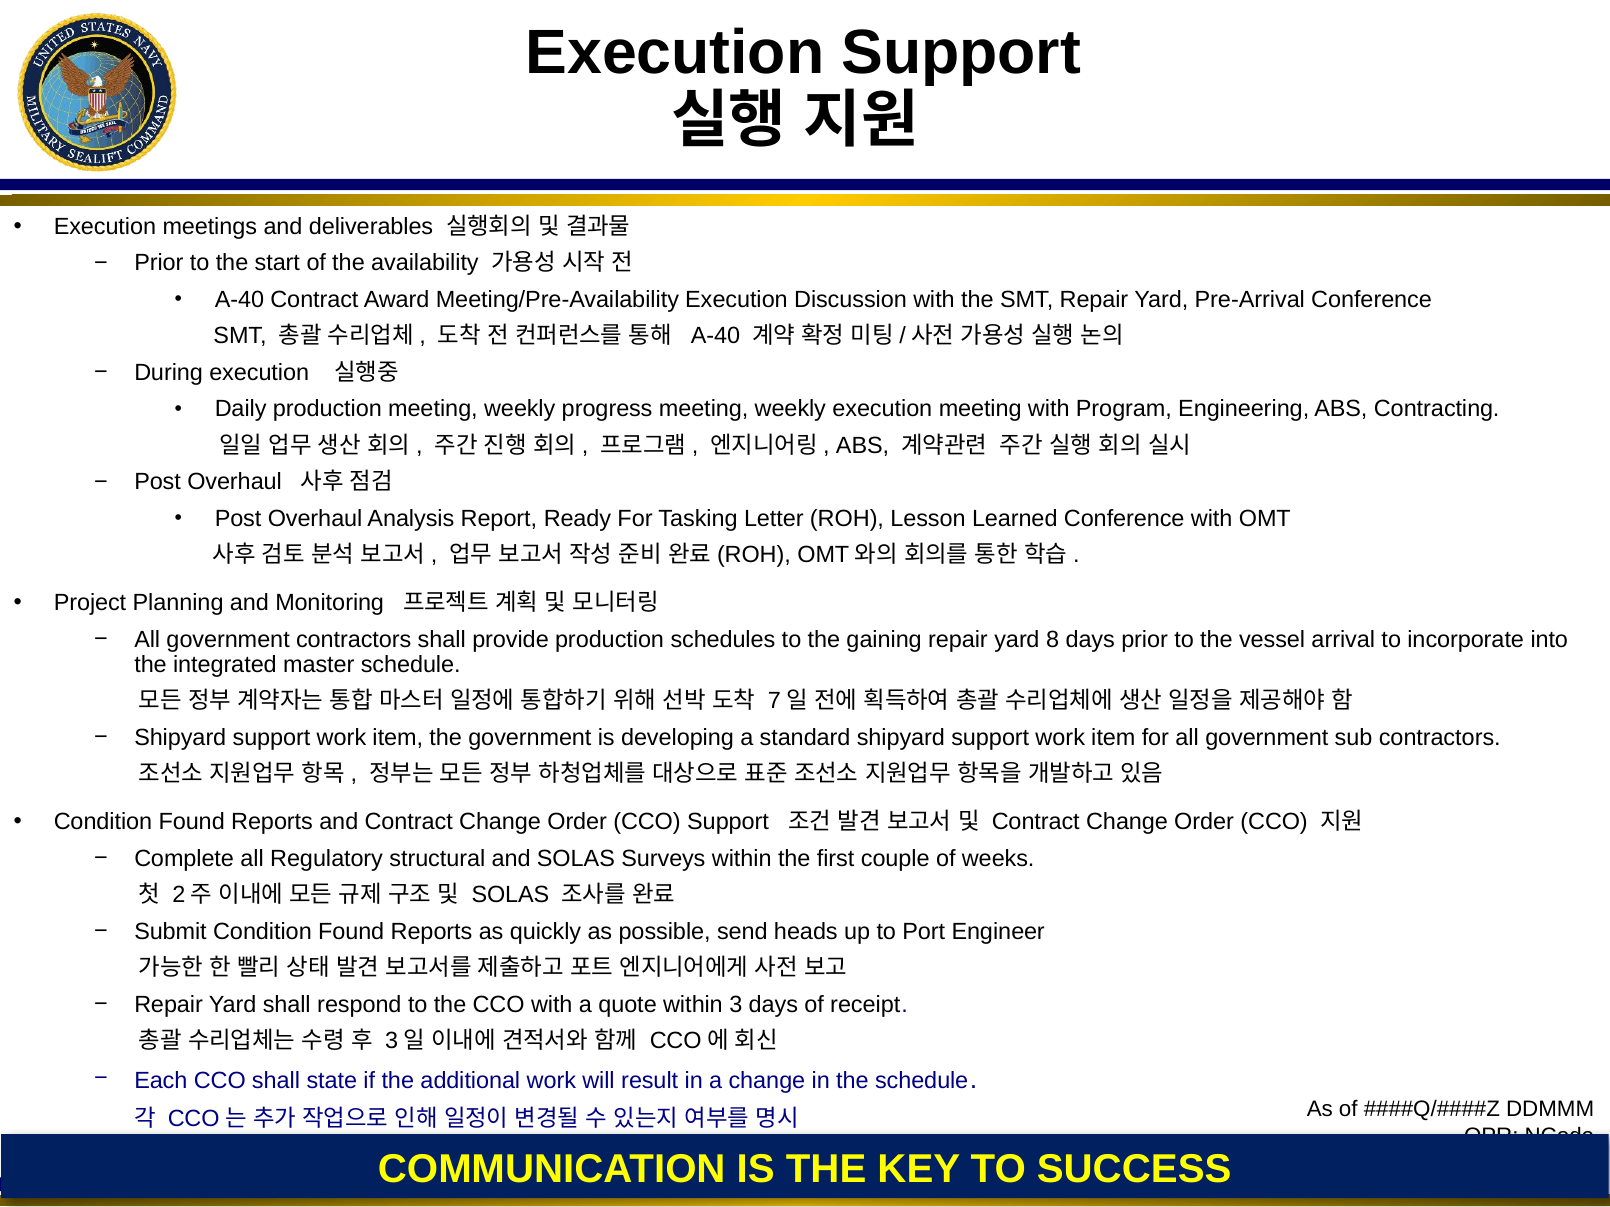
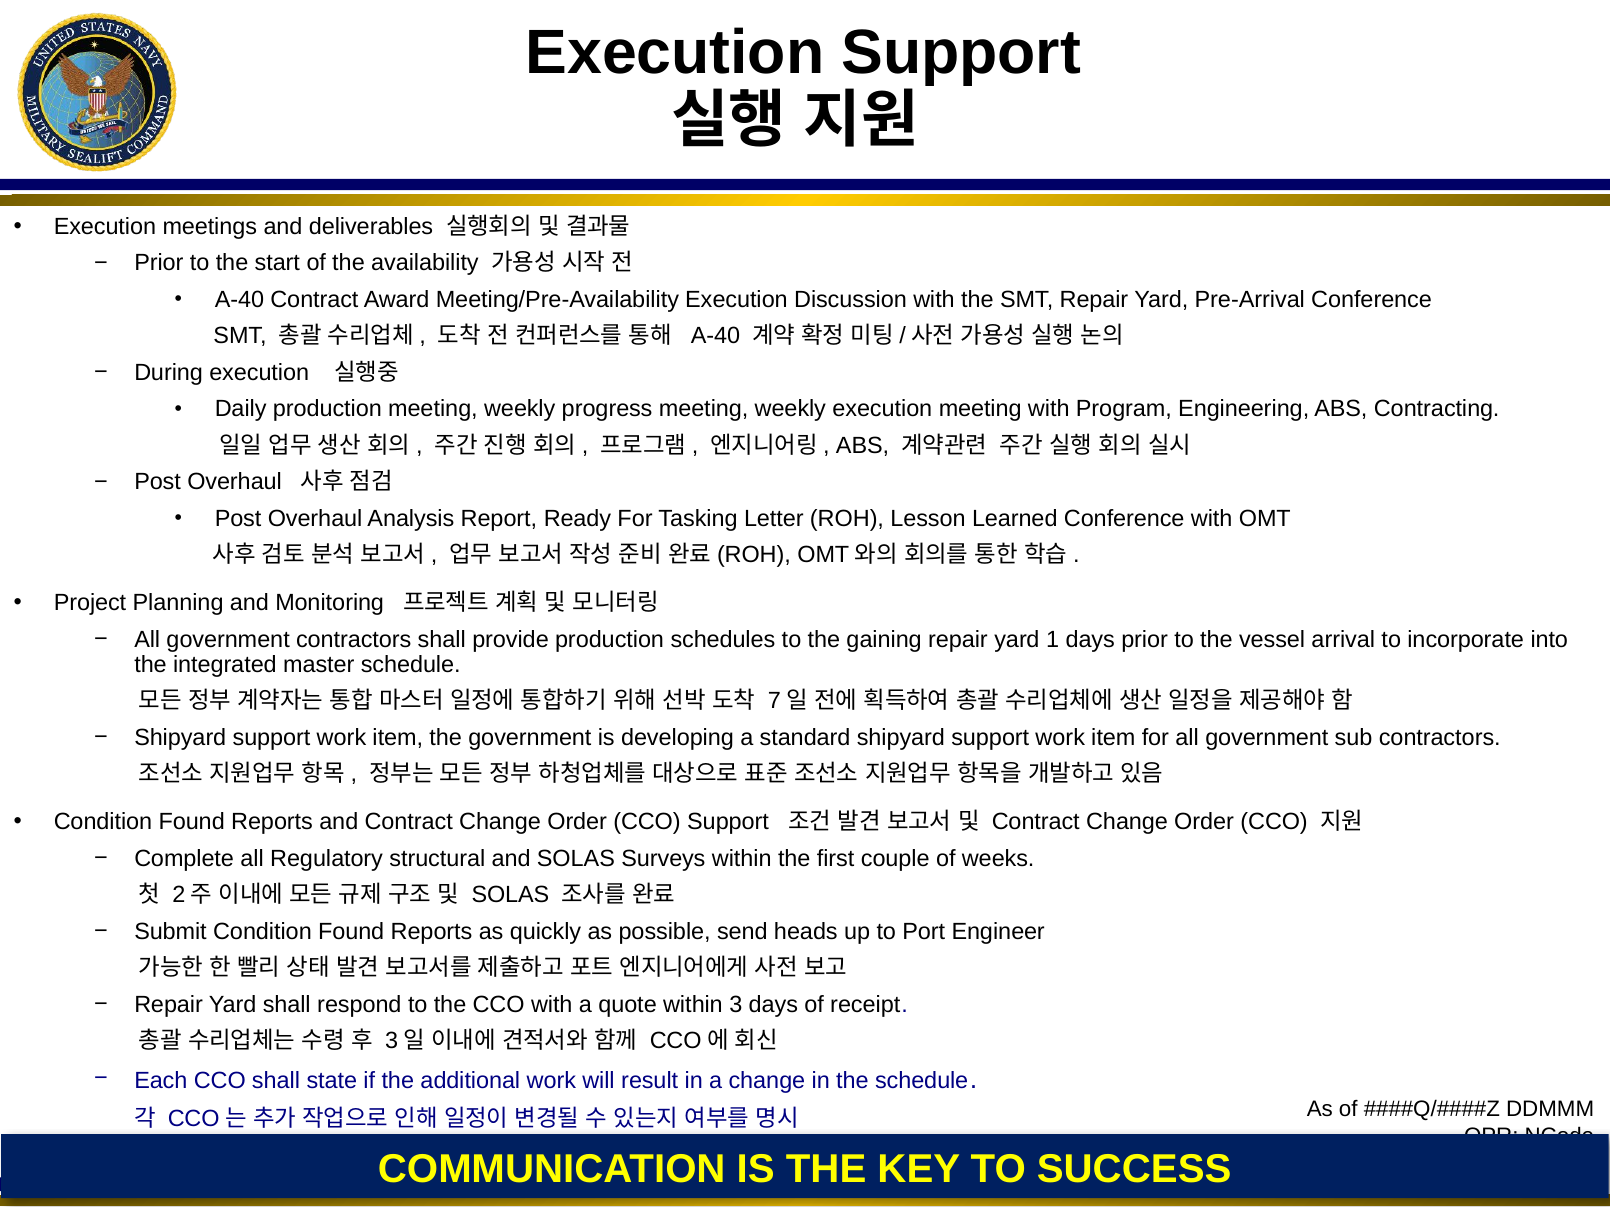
8: 8 -> 1
